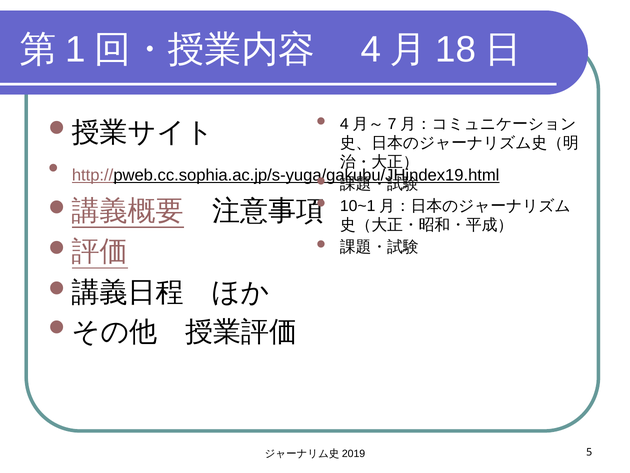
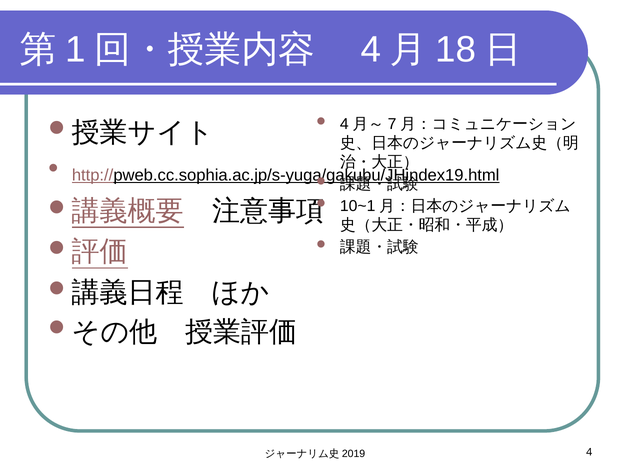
5 at (589, 452): 5 -> 4
